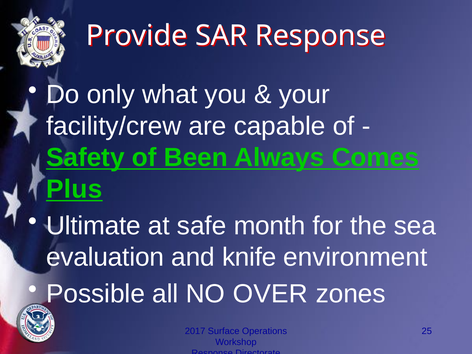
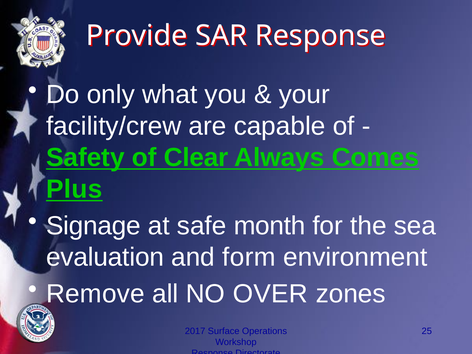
Been: Been -> Clear
Ultimate: Ultimate -> Signage
knife: knife -> form
Possible: Possible -> Remove
